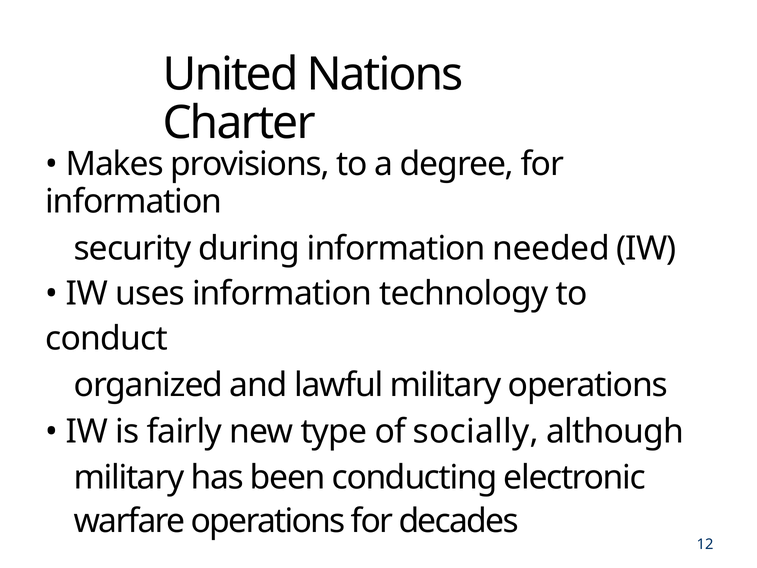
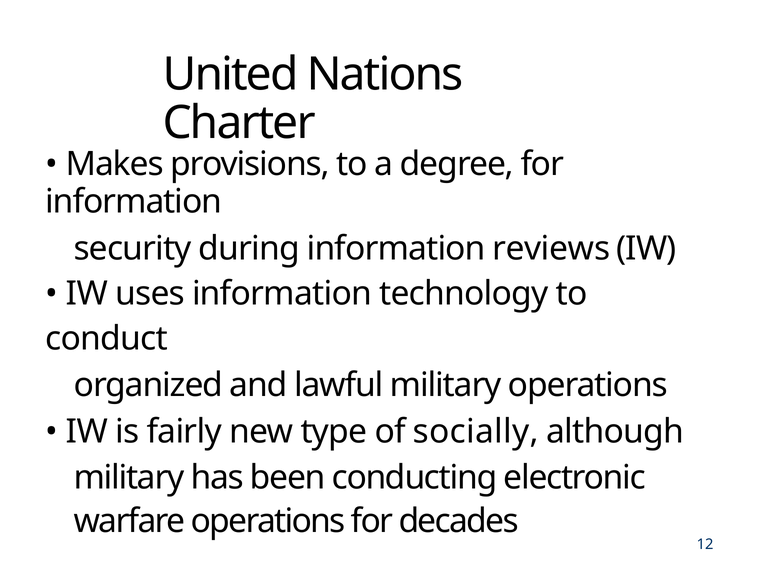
needed: needed -> reviews
